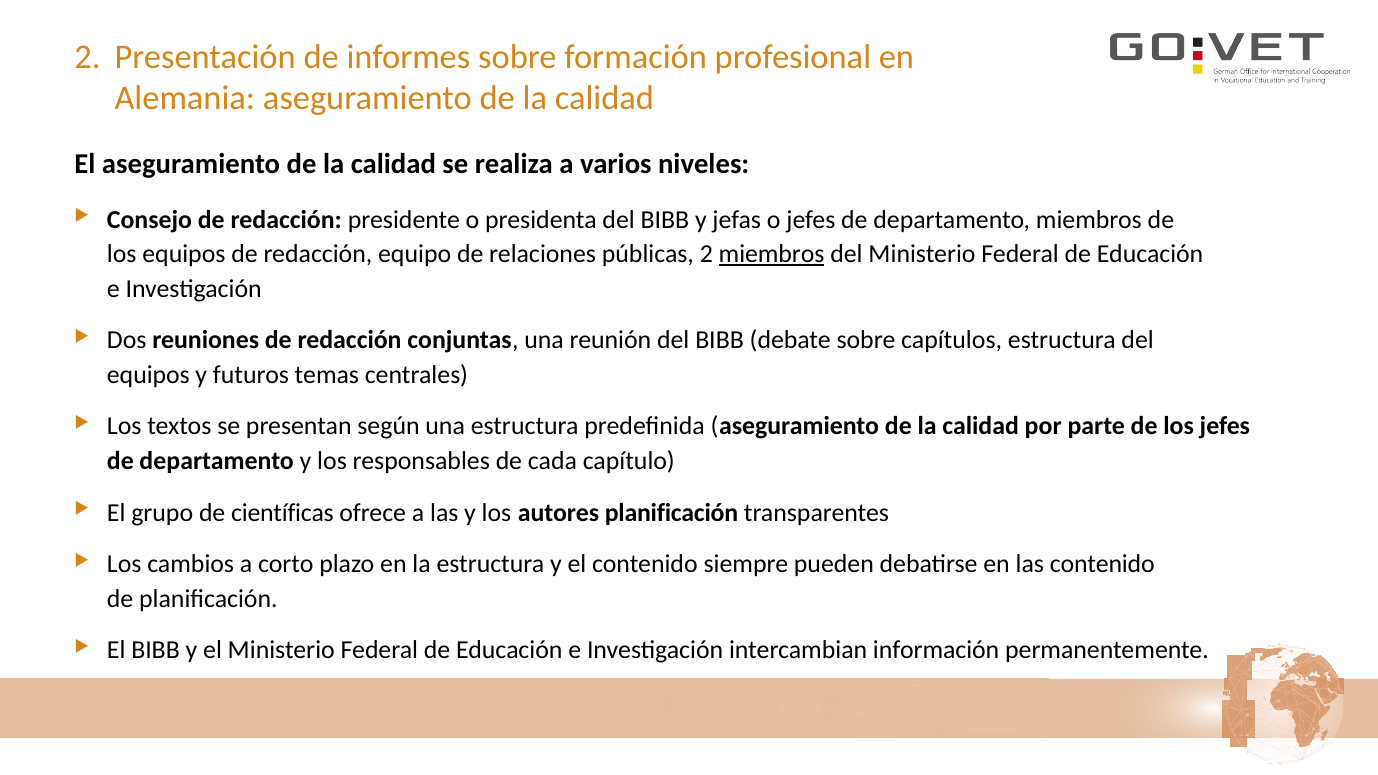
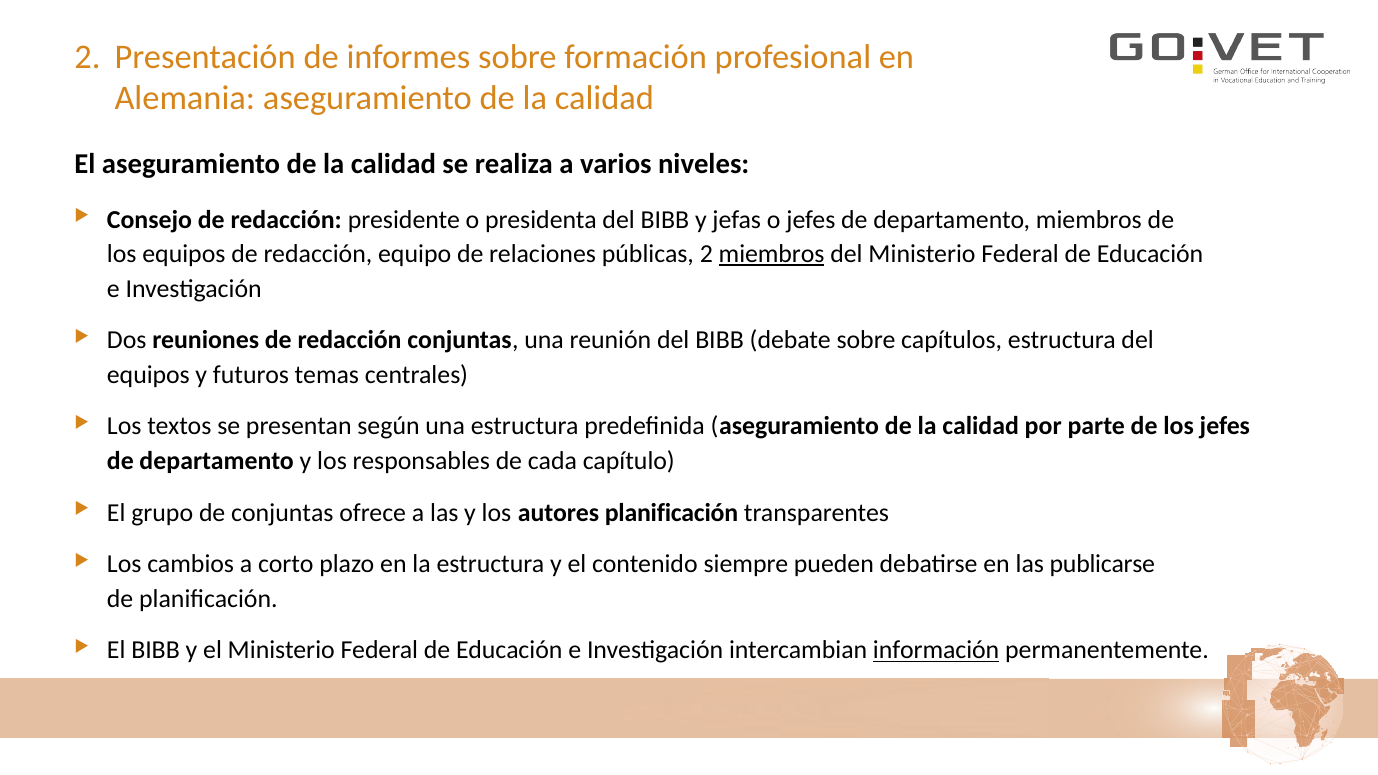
de científicas: científicas -> conjuntas
las contenido: contenido -> publicarse
información underline: none -> present
